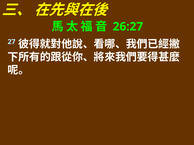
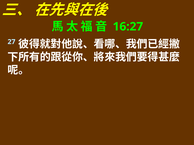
26:27: 26:27 -> 16:27
